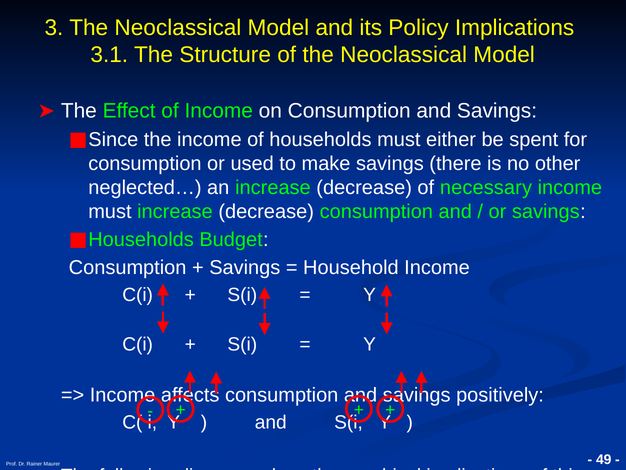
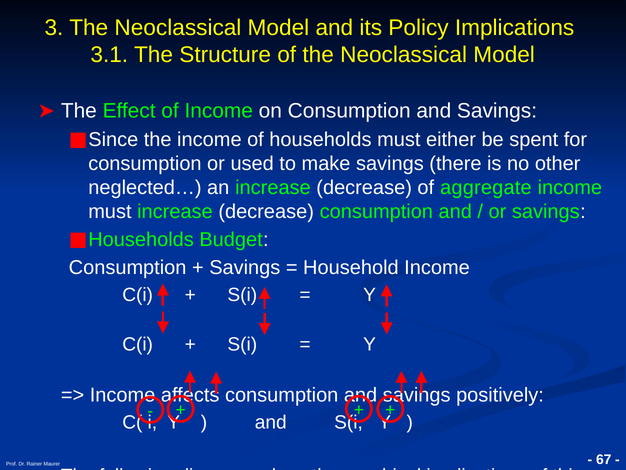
necessary: necessary -> aggregate
49: 49 -> 67
